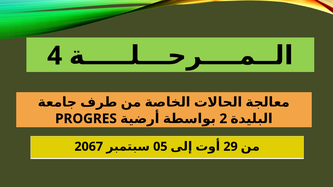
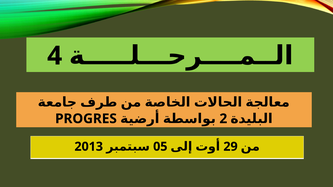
2067: 2067 -> 2013
